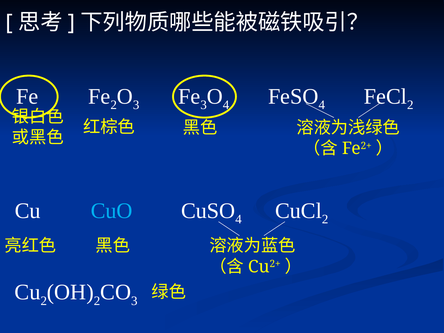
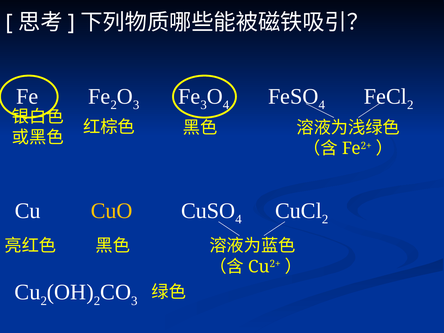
CuO colour: light blue -> yellow
